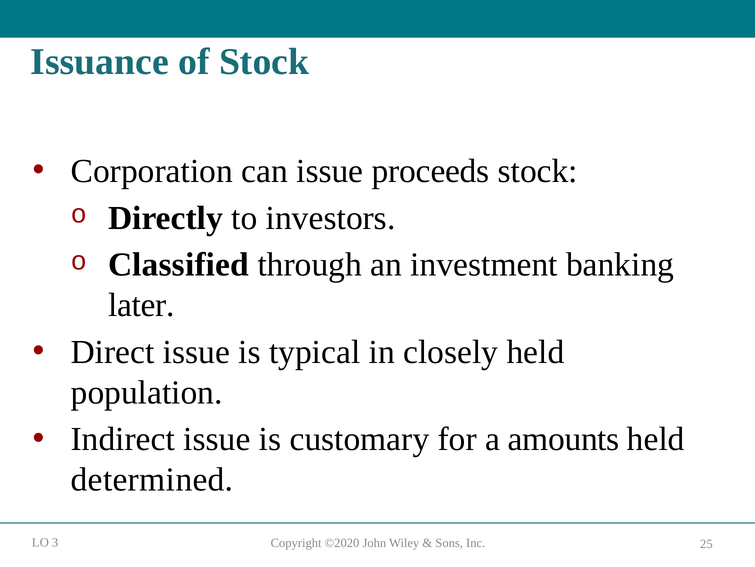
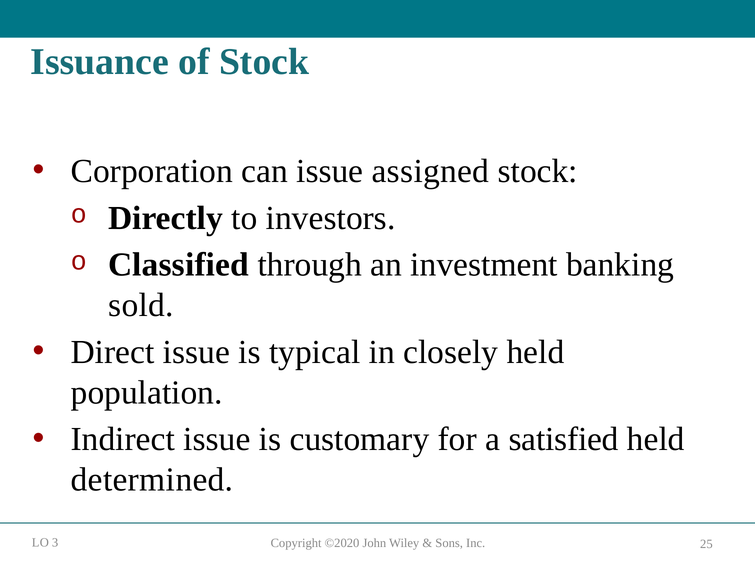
proceeds: proceeds -> assigned
later: later -> sold
amounts: amounts -> satisfied
